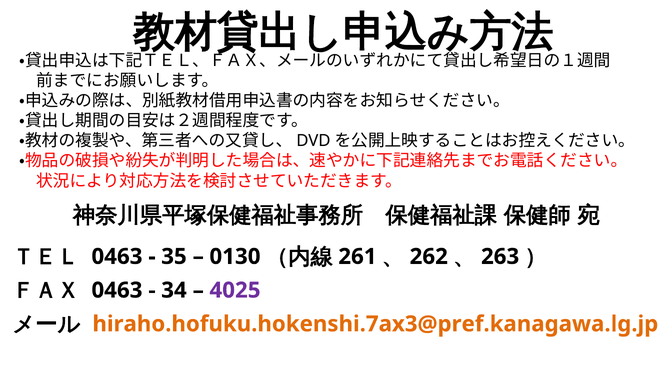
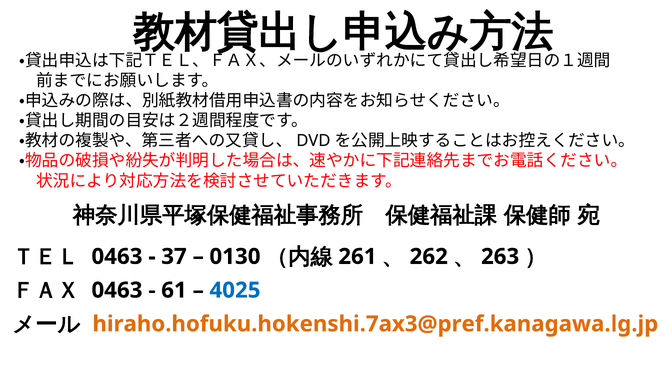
35: 35 -> 37
34: 34 -> 61
4025 colour: purple -> blue
